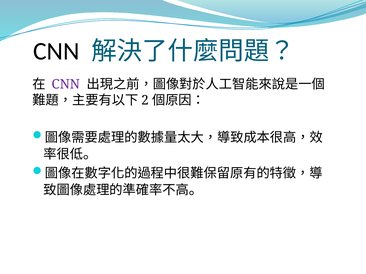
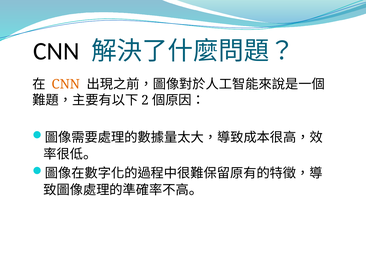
CNN at (66, 85) colour: purple -> orange
